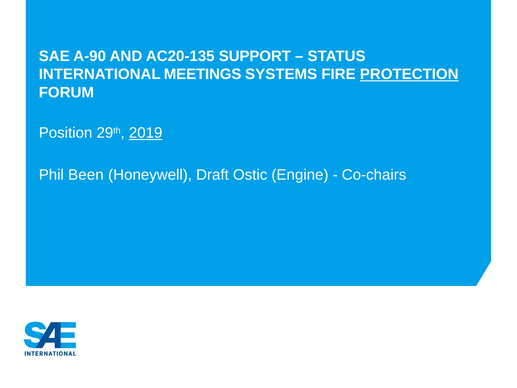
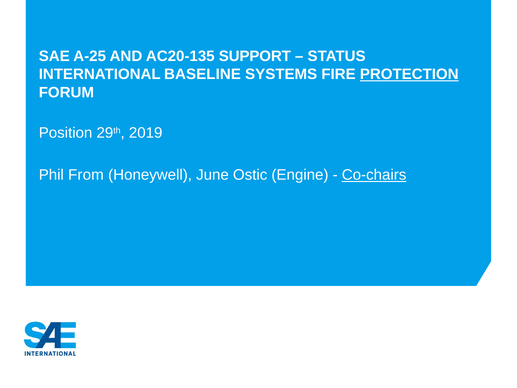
A-90: A-90 -> A-25
MEETINGS: MEETINGS -> BASELINE
2019 underline: present -> none
Been: Been -> From
Draft: Draft -> June
Co-chairs underline: none -> present
